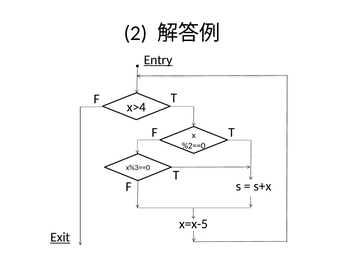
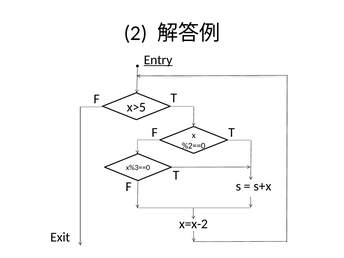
x>4: x>4 -> x>5
x=x-5: x=x-5 -> x=x-2
Exit underline: present -> none
